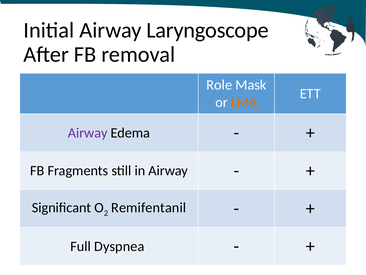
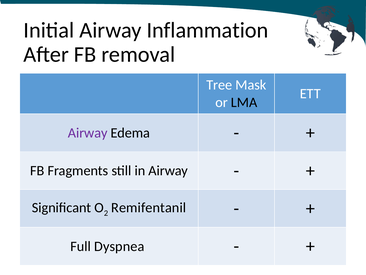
Laryngoscope: Laryngoscope -> Inflammation
Role: Role -> Tree
LMA colour: orange -> black
